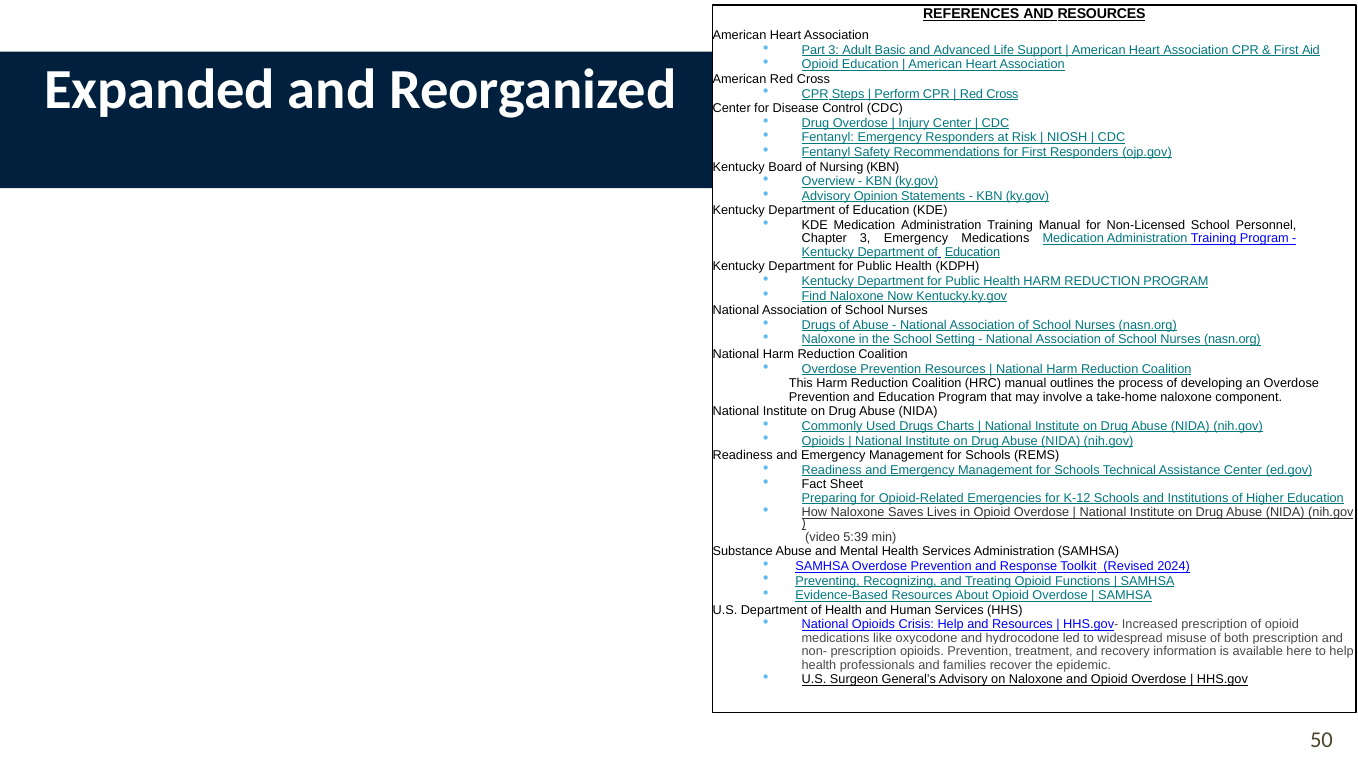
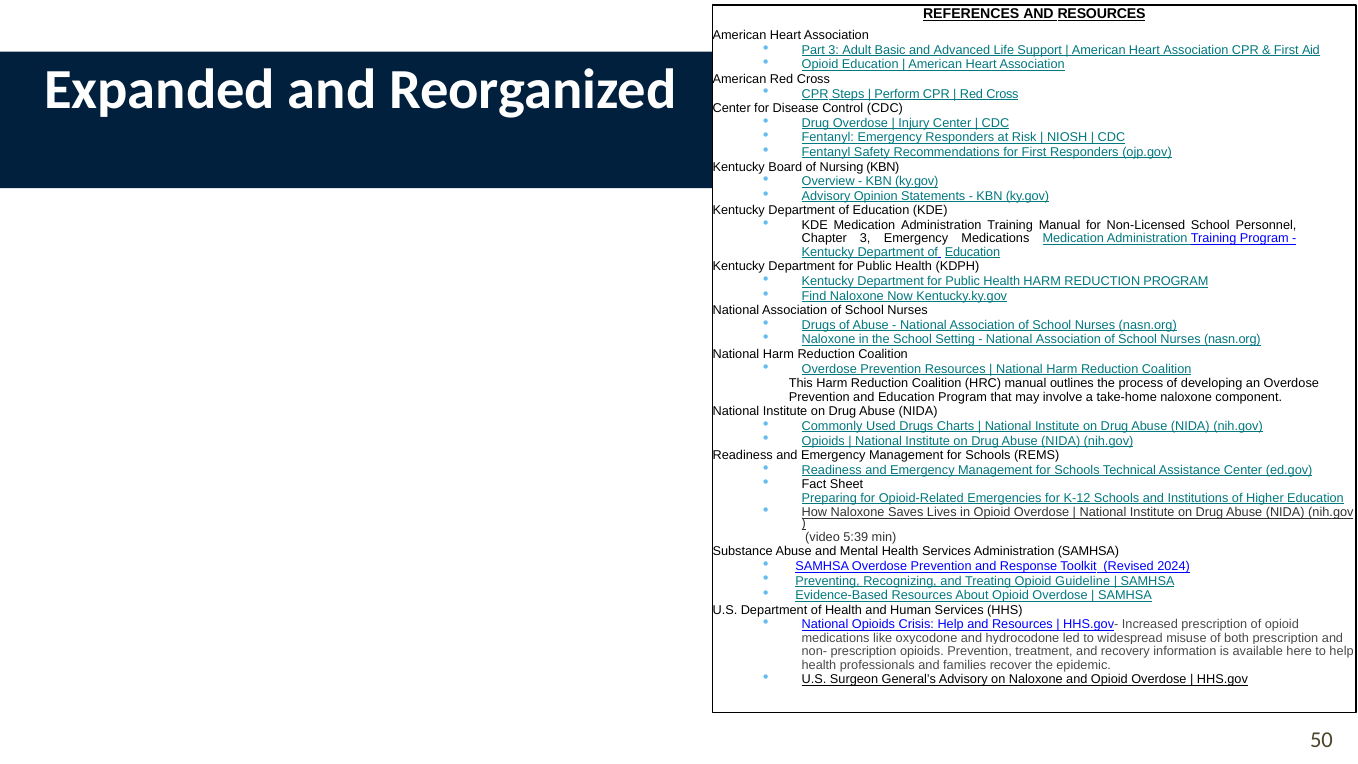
Functions: Functions -> Guideline
